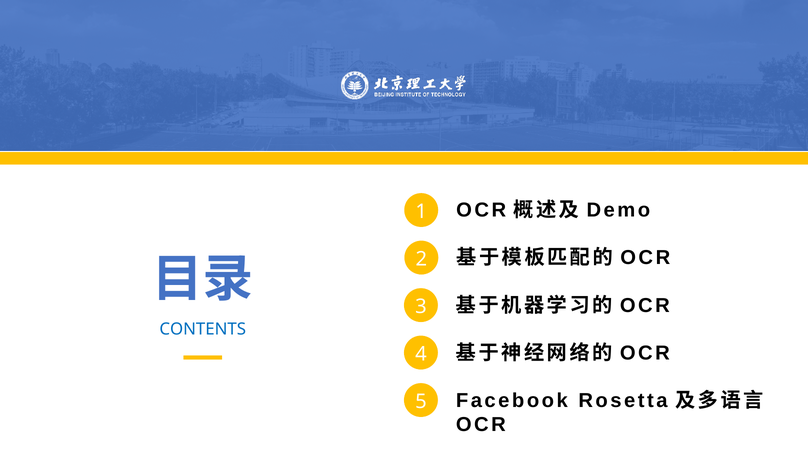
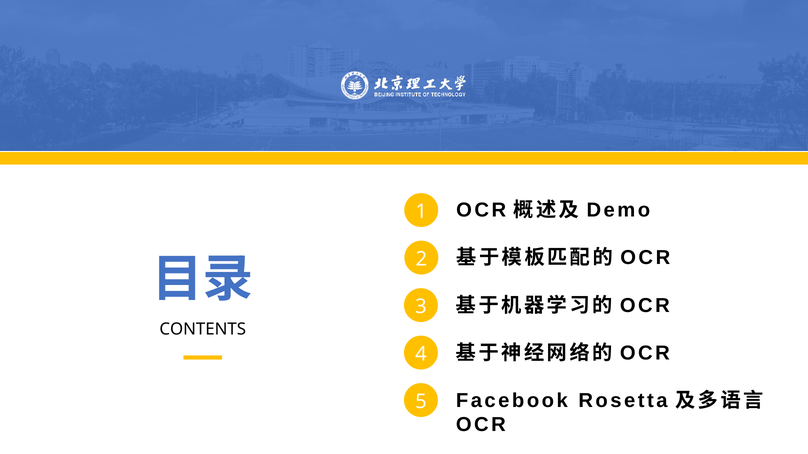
CONTENTS colour: blue -> black
